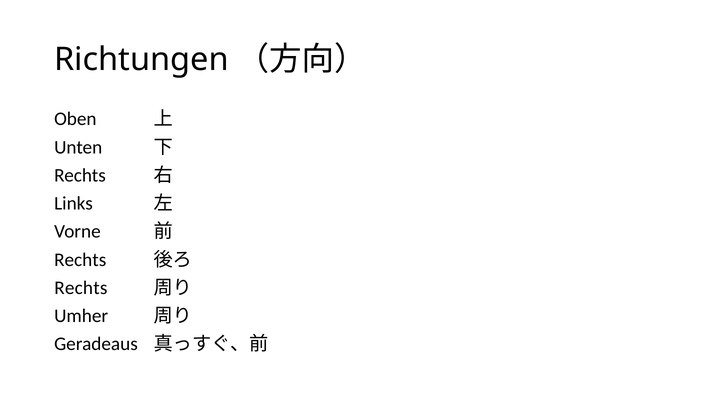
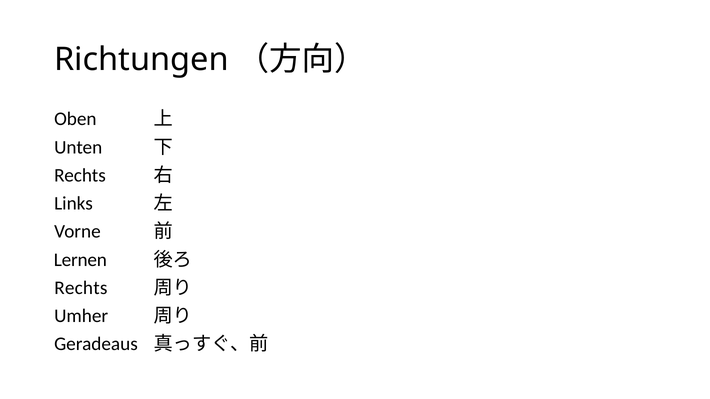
Rechts at (80, 260): Rechts -> Lernen
